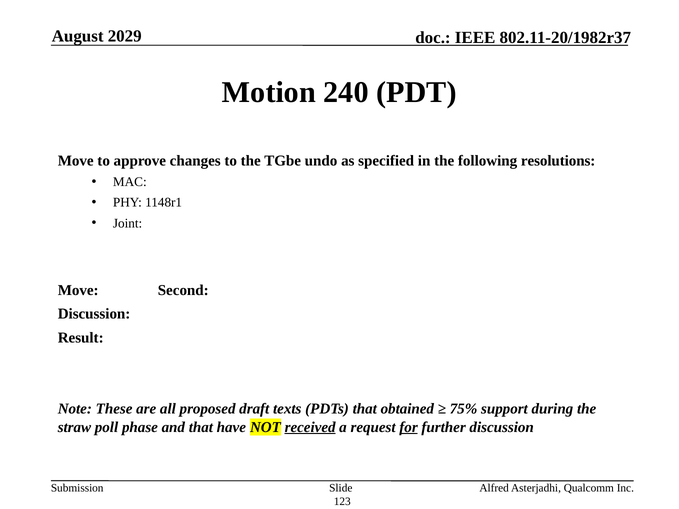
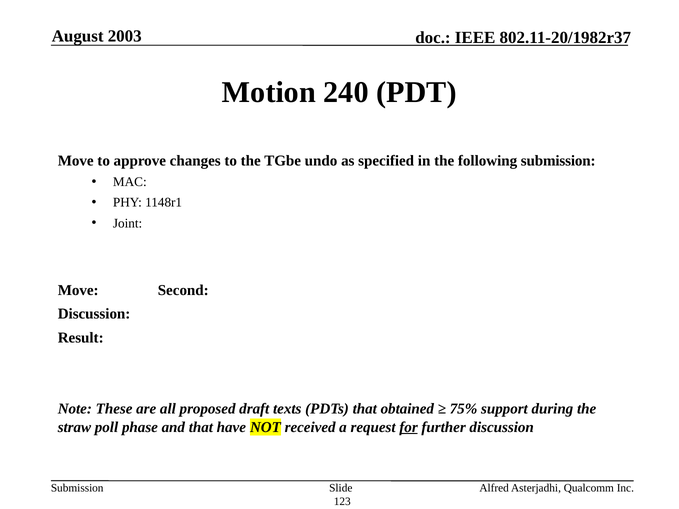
2029: 2029 -> 2003
following resolutions: resolutions -> submission
received underline: present -> none
